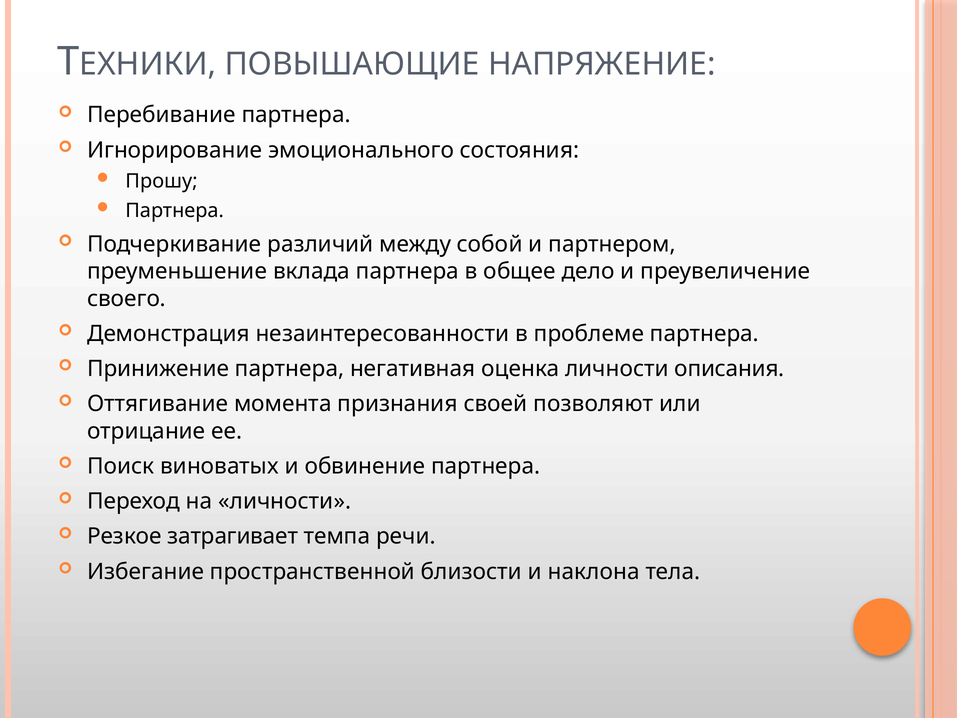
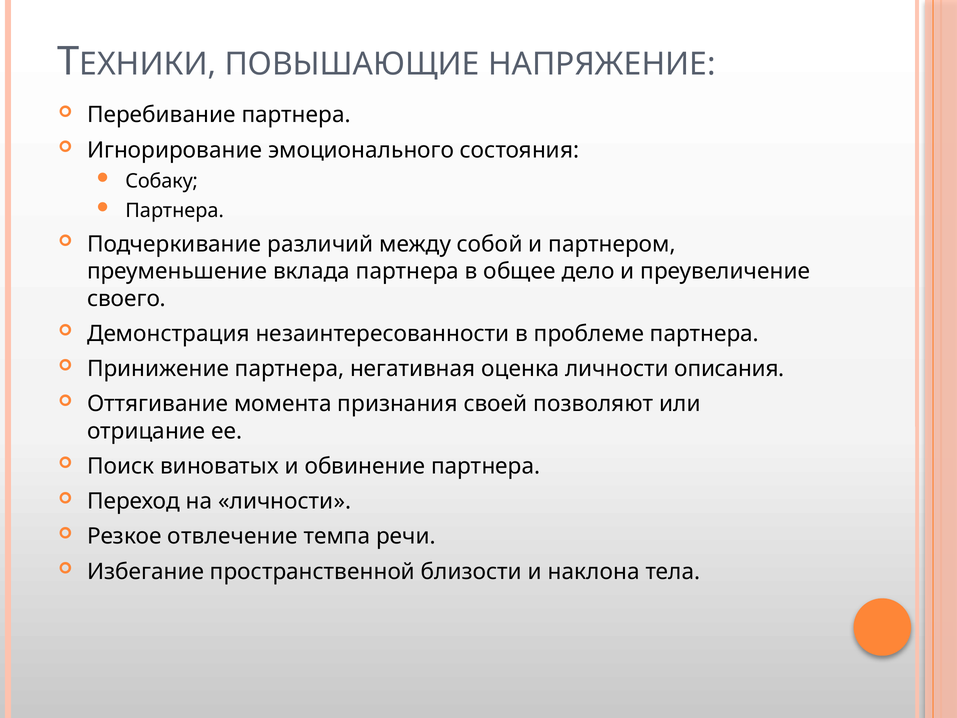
Прошу: Прошу -> Собаку
затрагивает: затрагивает -> отвлечение
